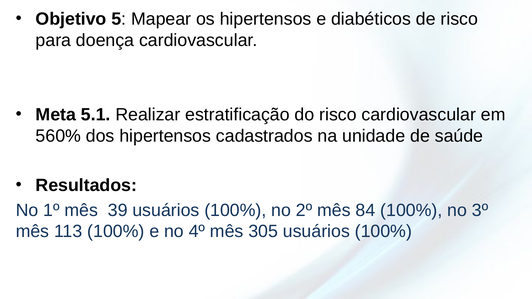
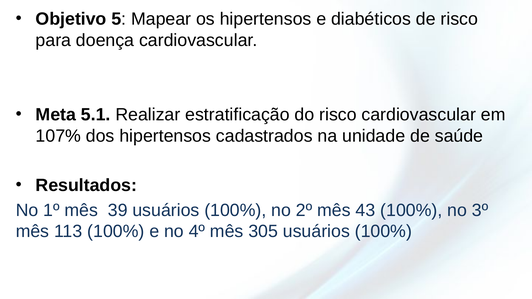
560%: 560% -> 107%
84: 84 -> 43
